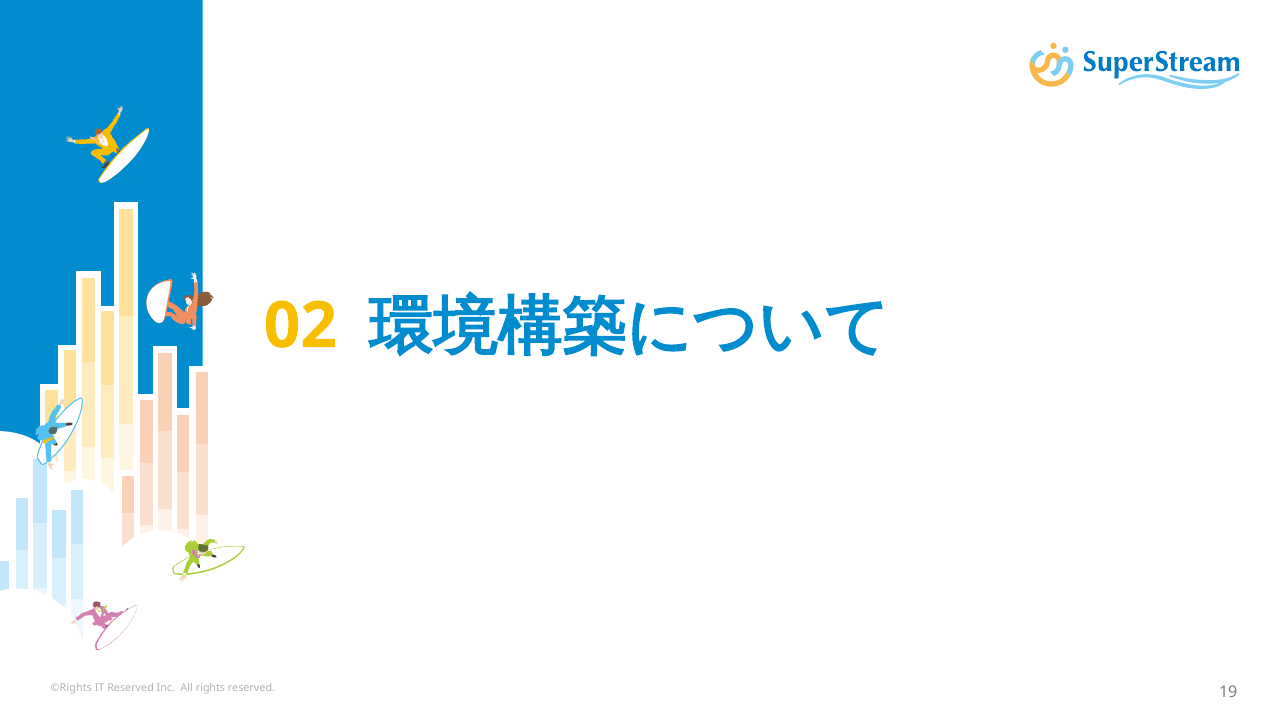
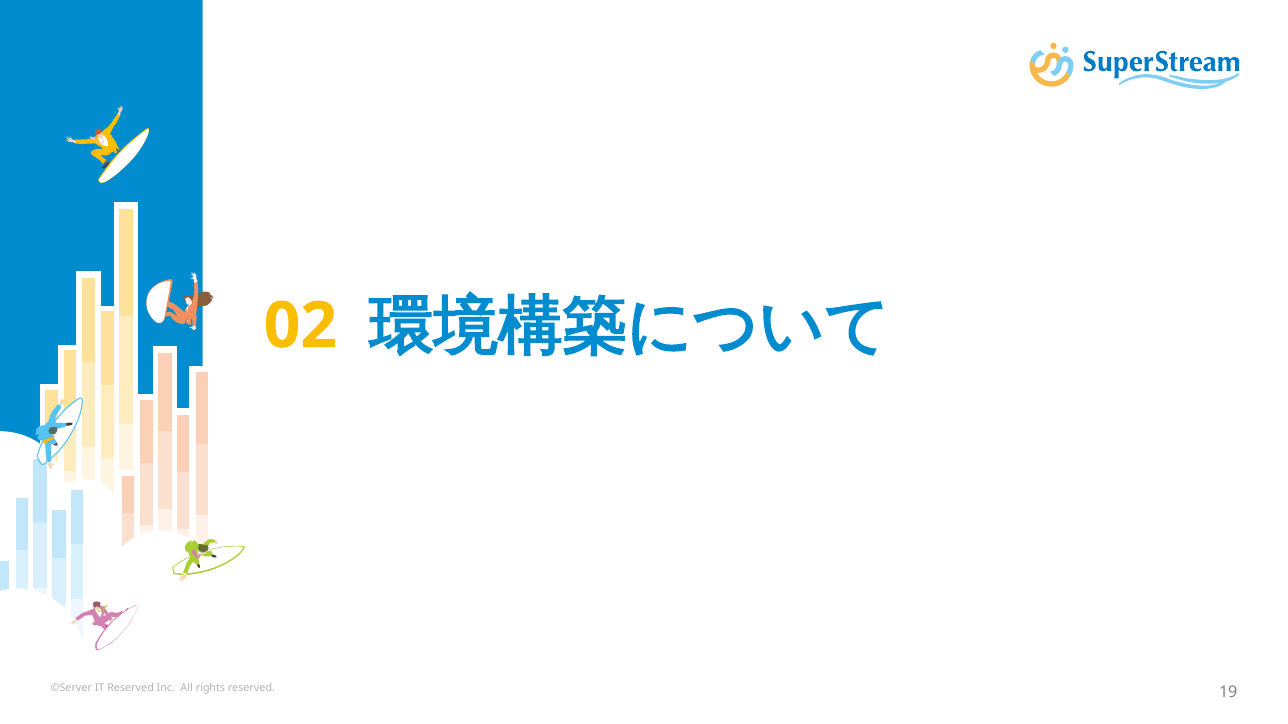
©Rights: ©Rights -> ©Server
